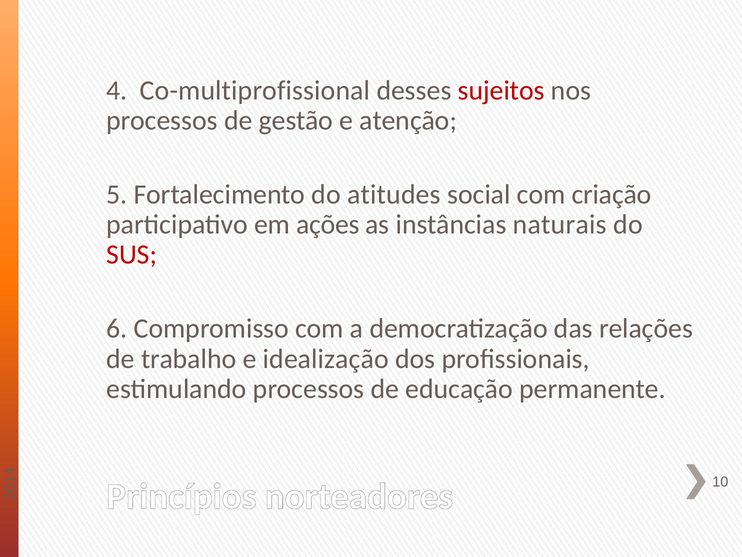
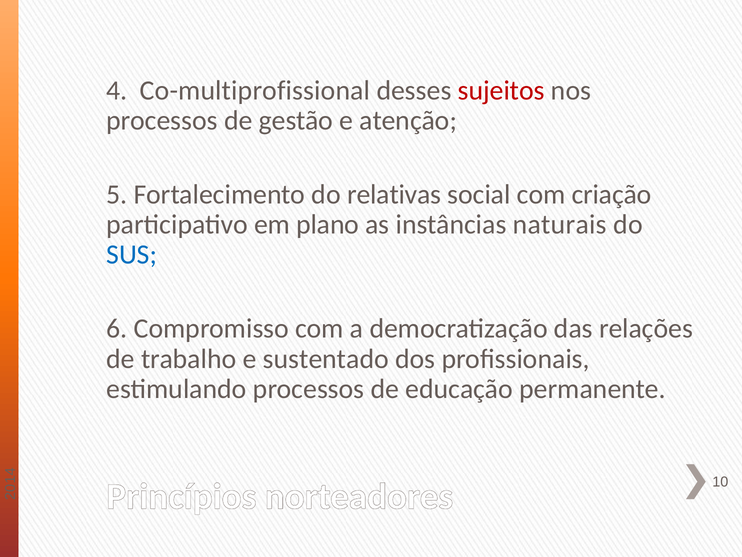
atitudes: atitudes -> relativas
ações: ações -> plano
SUS colour: red -> blue
idealização: idealização -> sustentado
